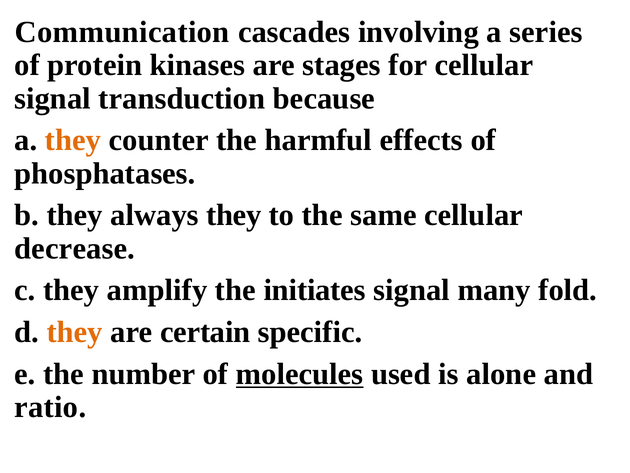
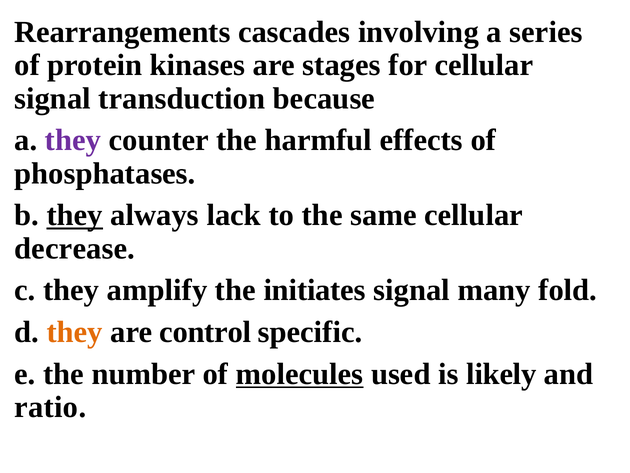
Communication: Communication -> Rearrangements
they at (73, 140) colour: orange -> purple
they at (75, 215) underline: none -> present
always they: they -> lack
certain: certain -> control
alone: alone -> likely
